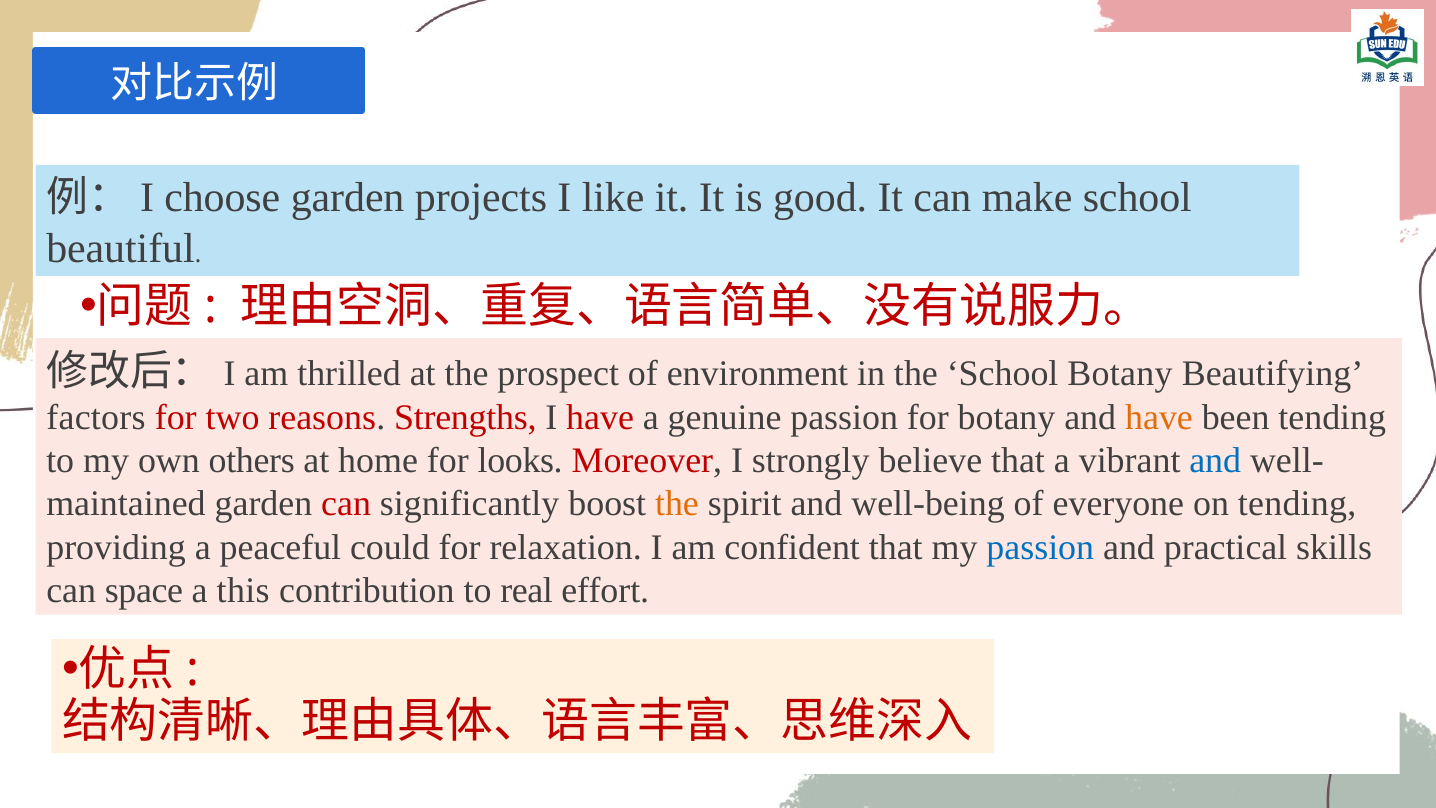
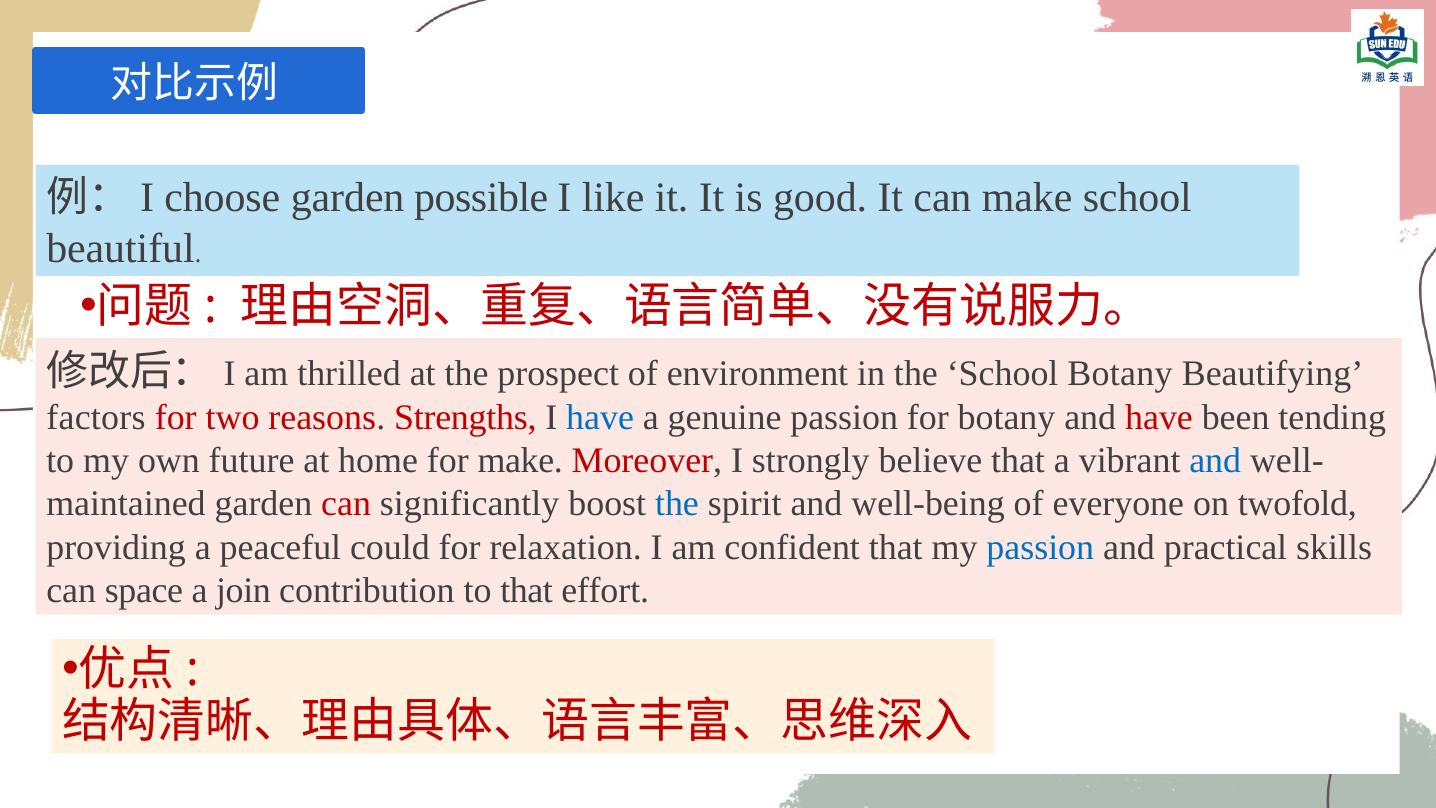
projects: projects -> possible
have at (600, 418) colour: red -> blue
have at (1159, 418) colour: orange -> red
others: others -> future
for looks: looks -> make
the at (677, 504) colour: orange -> blue
on tending: tending -> twofold
this: this -> join
to real: real -> that
